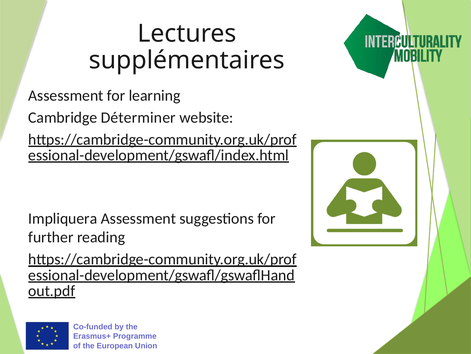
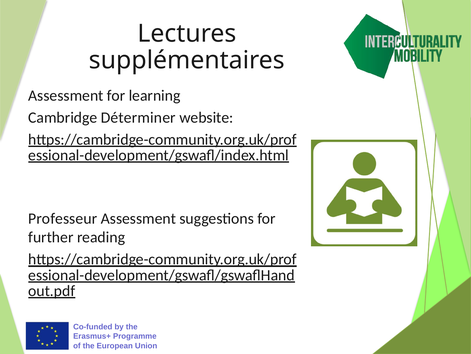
Impliquera: Impliquera -> Professeur
